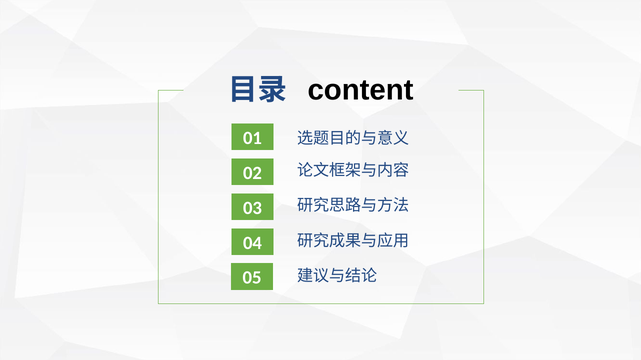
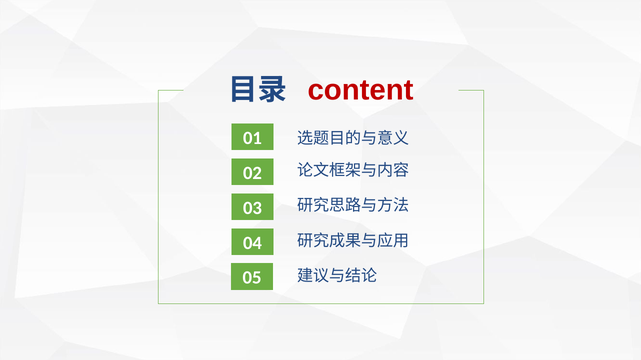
content colour: black -> red
